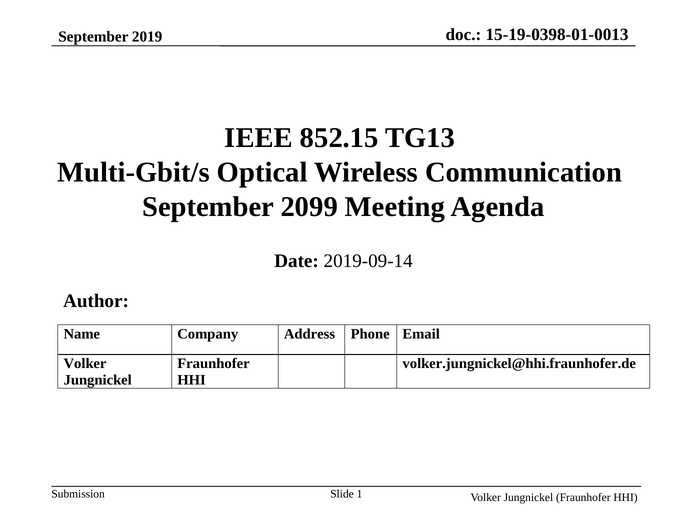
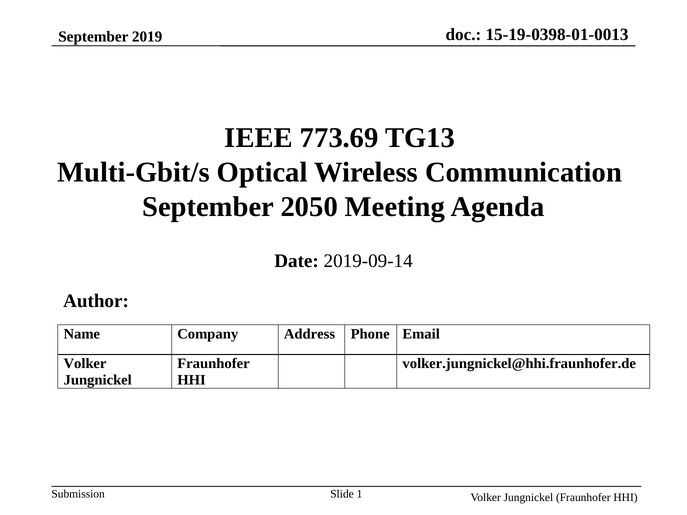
852.15: 852.15 -> 773.69
2099: 2099 -> 2050
